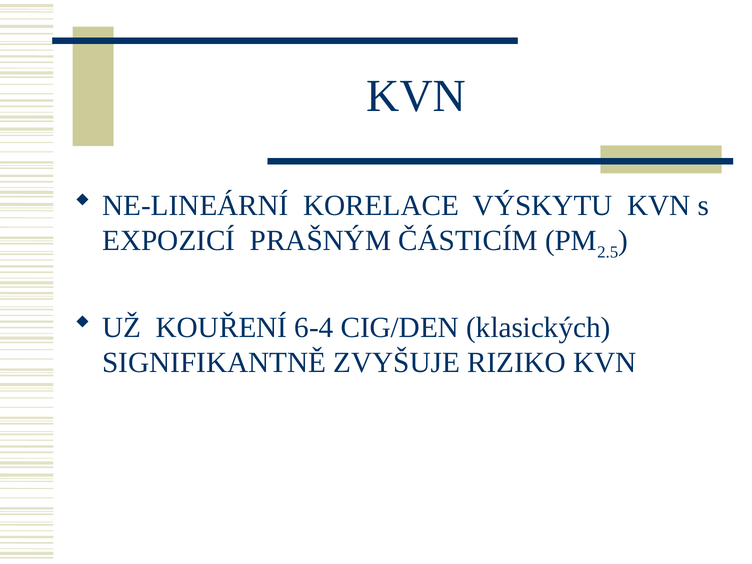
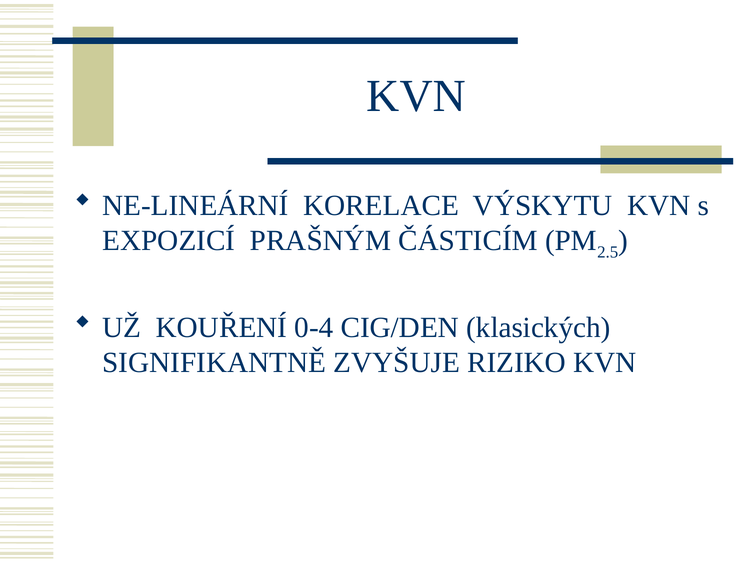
6-4: 6-4 -> 0-4
